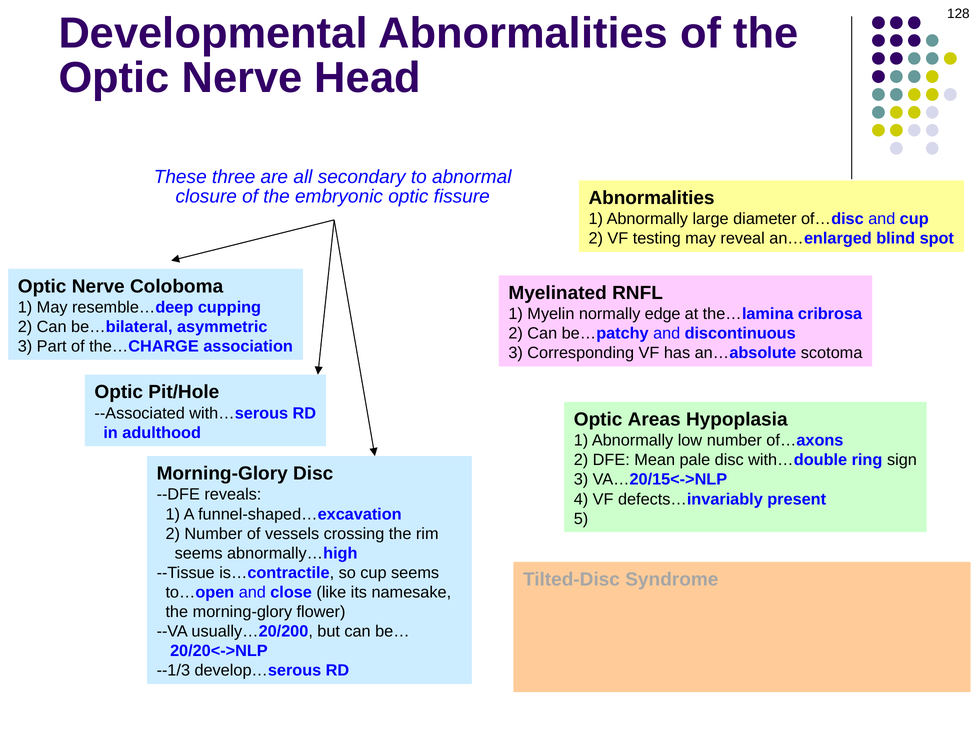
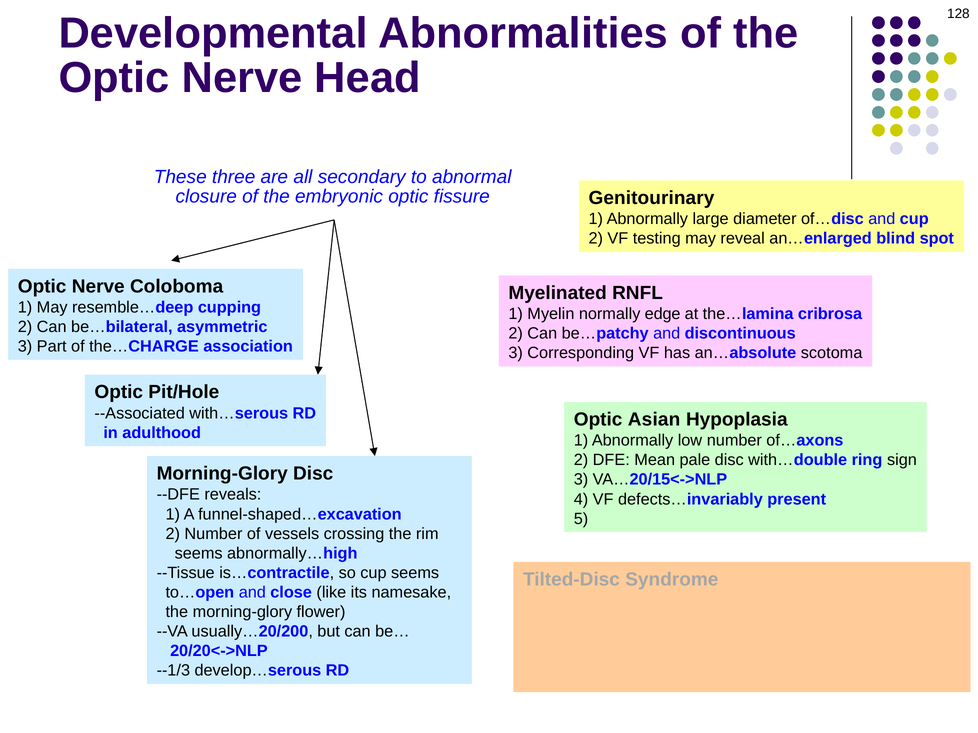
Abnormalities at (652, 198): Abnormalities -> Genitourinary
Areas: Areas -> Asian
